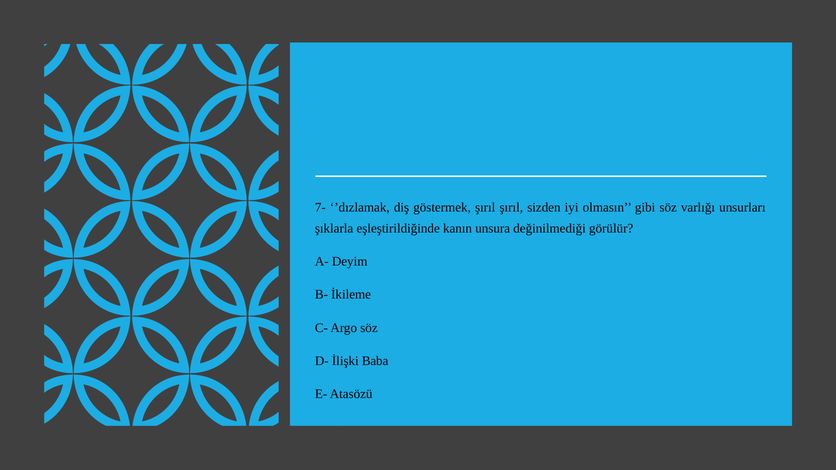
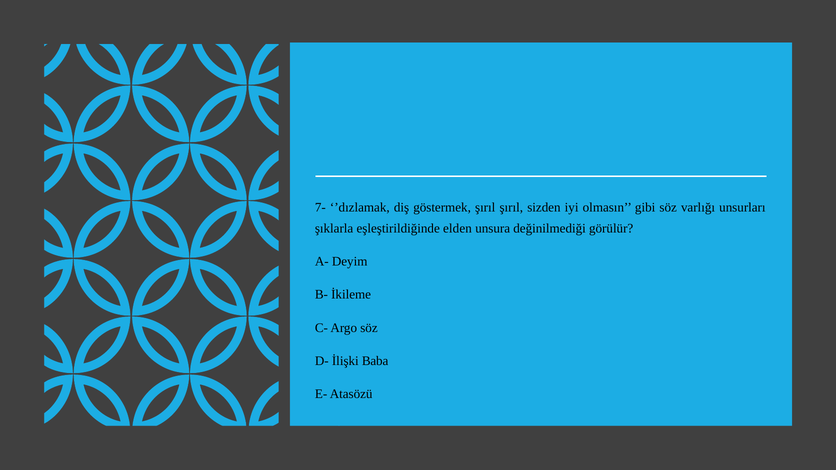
kanın: kanın -> elden
